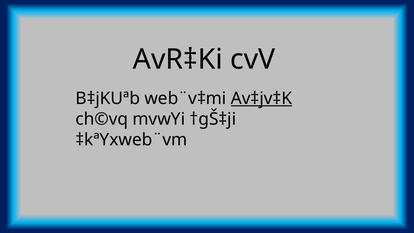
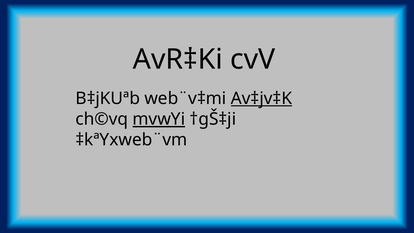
mvwYi underline: none -> present
